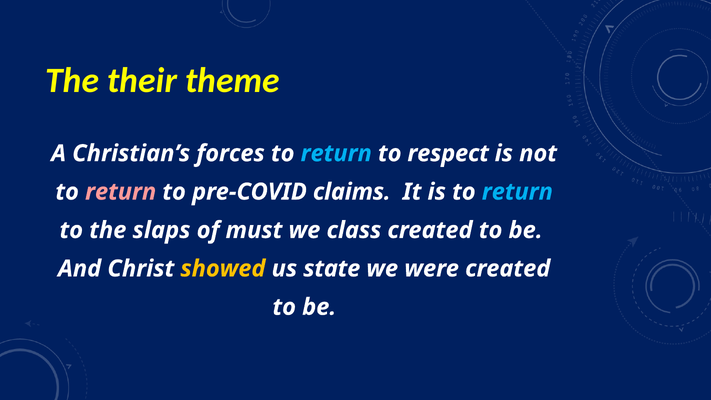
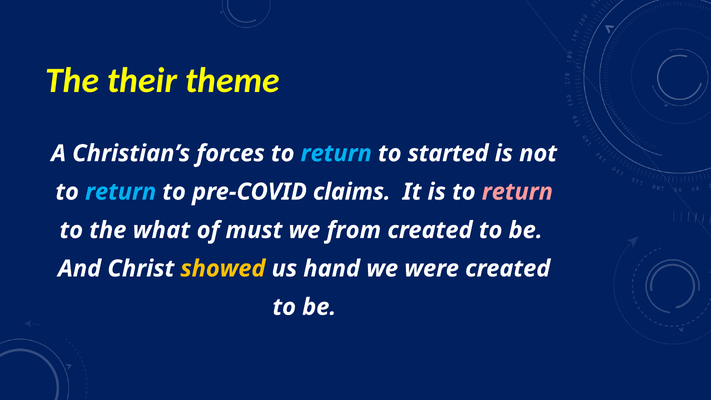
respect: respect -> started
return at (121, 192) colour: pink -> light blue
return at (517, 192) colour: light blue -> pink
slaps: slaps -> what
class: class -> from
state: state -> hand
